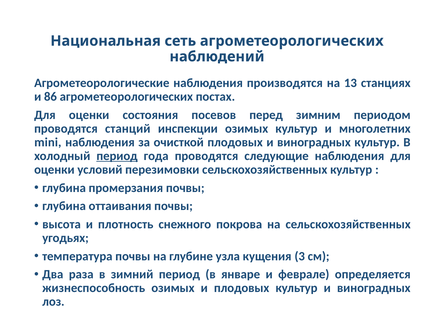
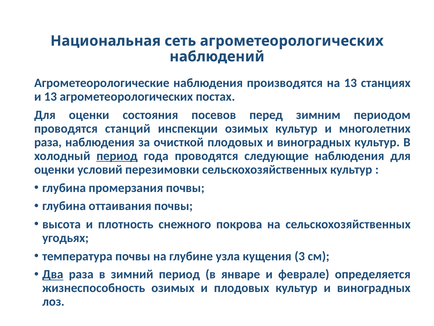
и 86: 86 -> 13
mini at (48, 142): mini -> раза
Два underline: none -> present
